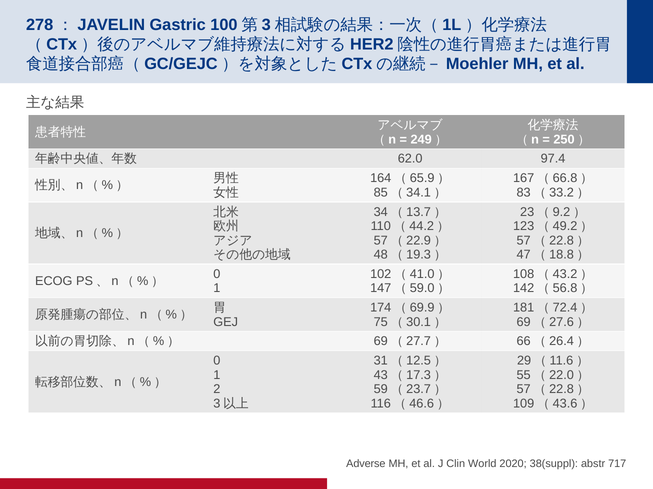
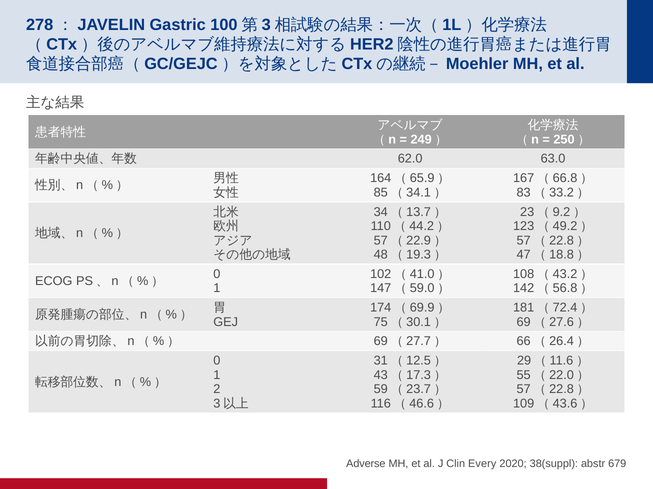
97.4: 97.4 -> 63.0
World: World -> Every
717: 717 -> 679
